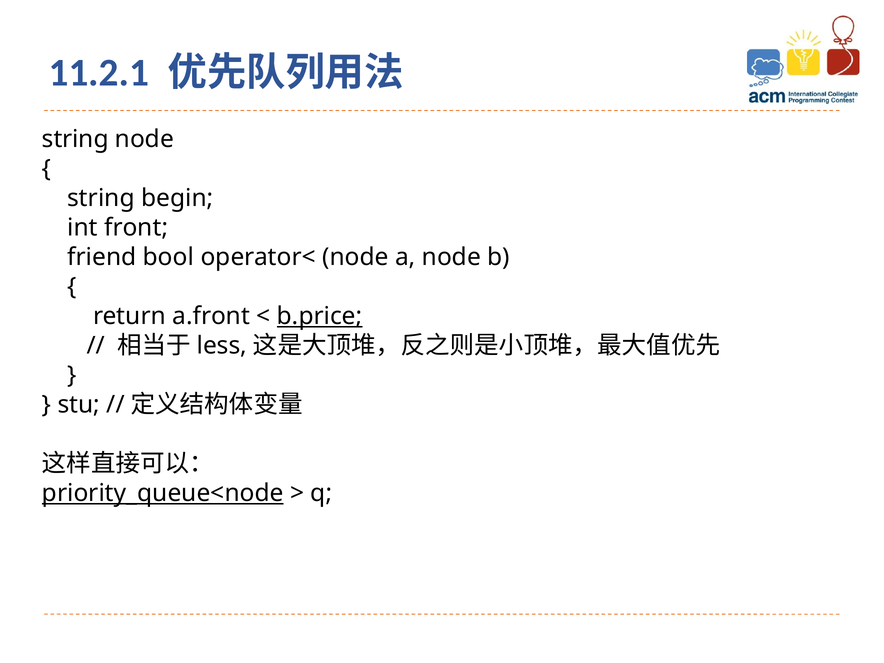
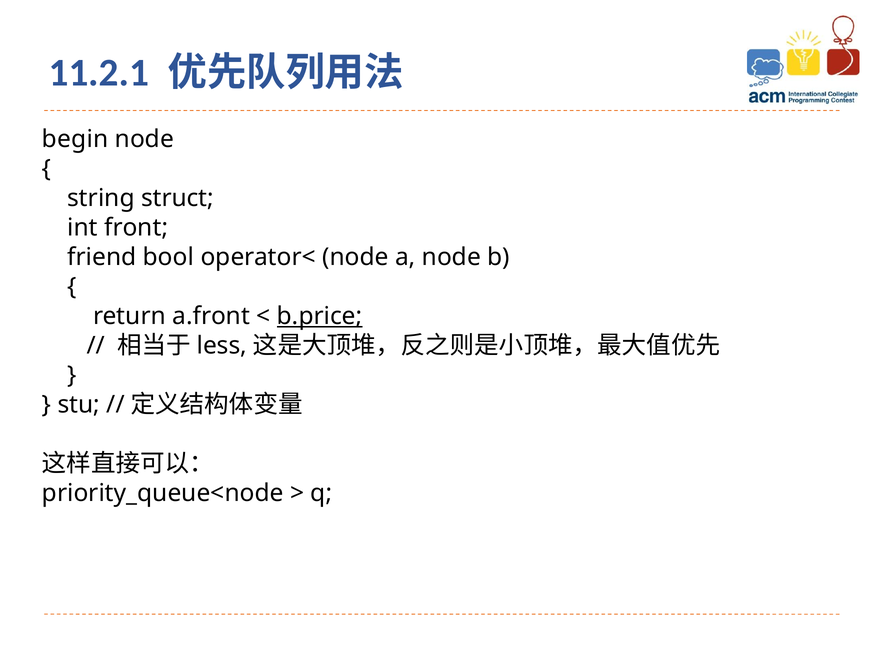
string at (75, 139): string -> begin
begin: begin -> struct
priority_queue<node underline: present -> none
